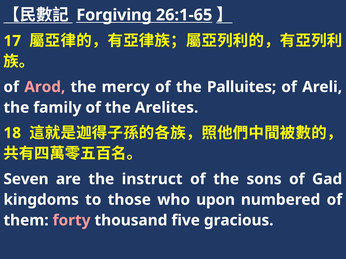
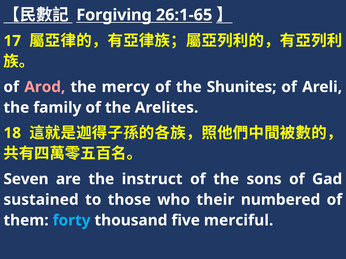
Palluites: Palluites -> Shunites
kingdoms: kingdoms -> sustained
upon: upon -> their
forty colour: pink -> light blue
gracious: gracious -> merciful
